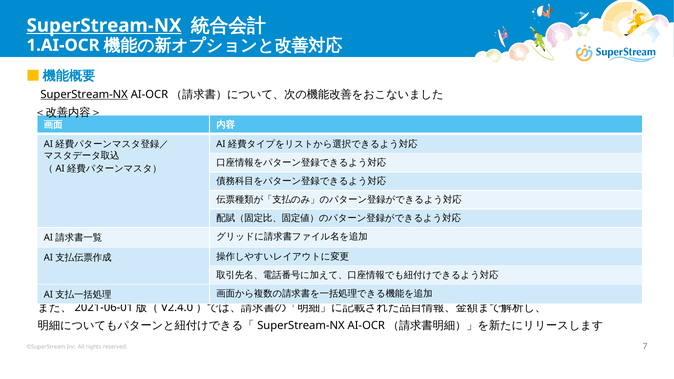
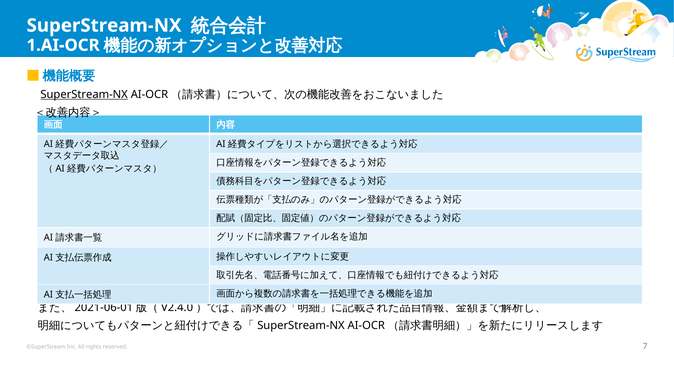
SuperStream-NX at (104, 26) underline: present -> none
